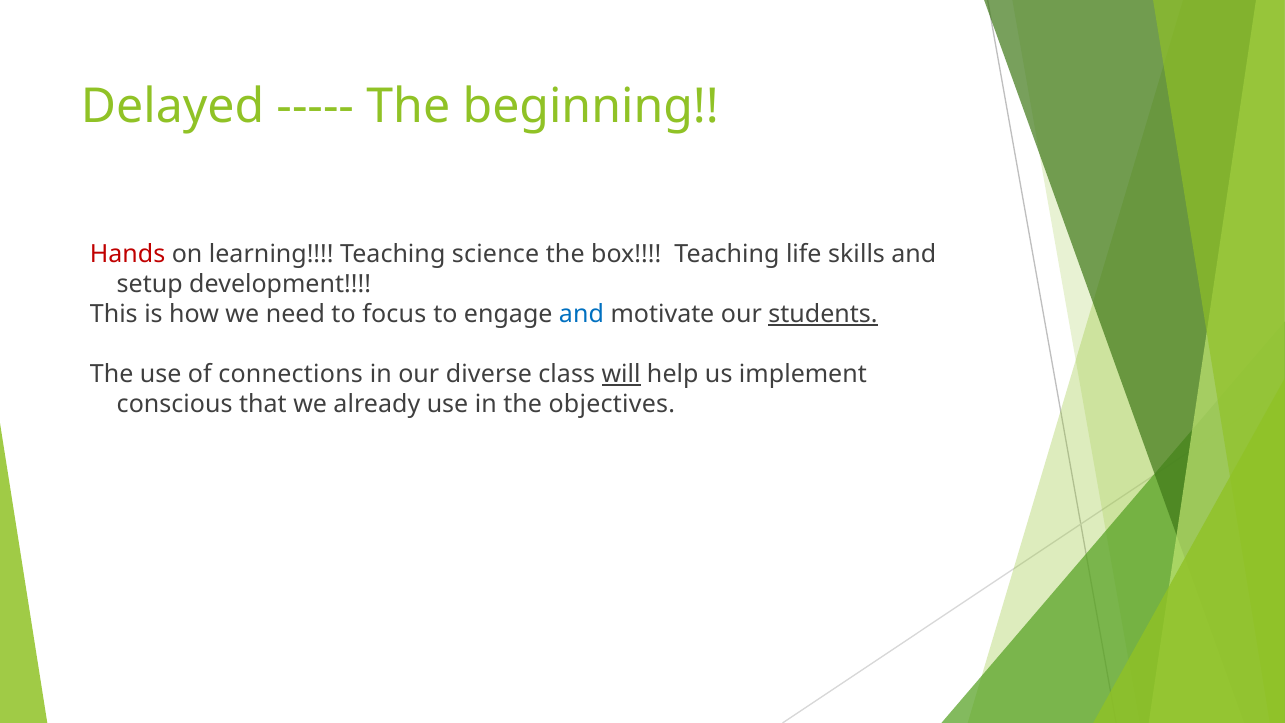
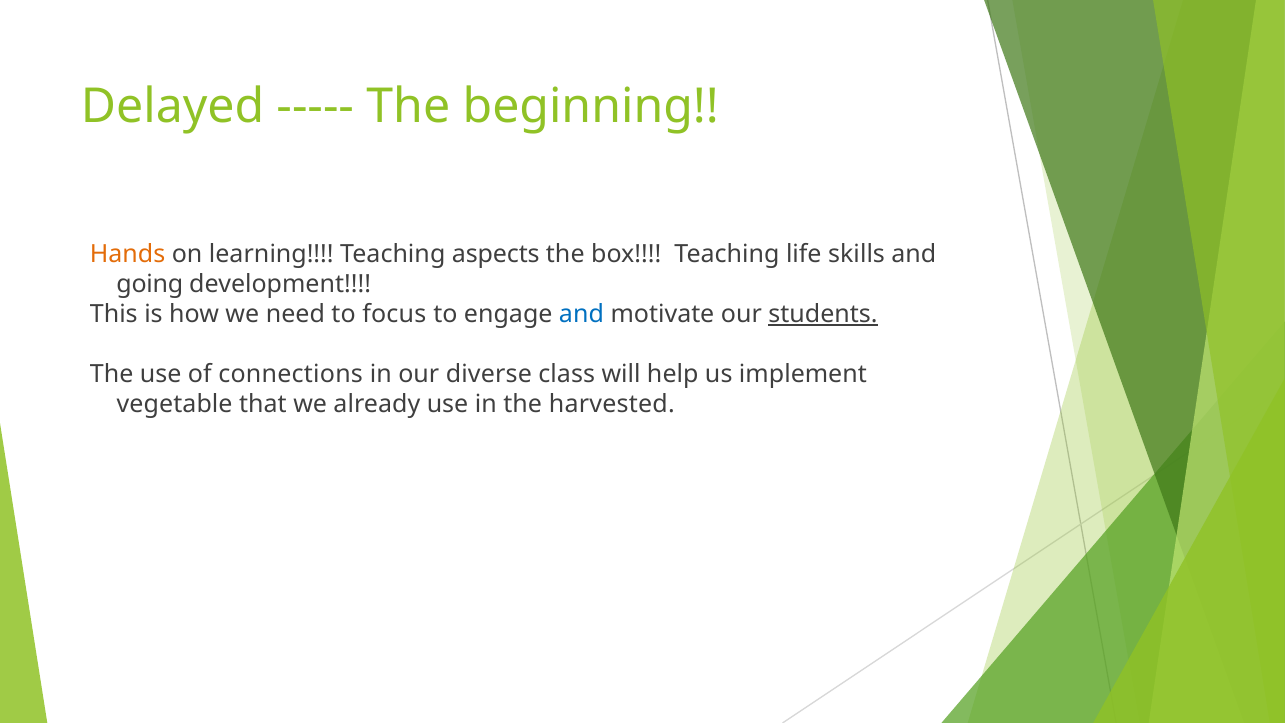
Hands colour: red -> orange
science: science -> aspects
setup: setup -> going
will underline: present -> none
conscious: conscious -> vegetable
objectives: objectives -> harvested
